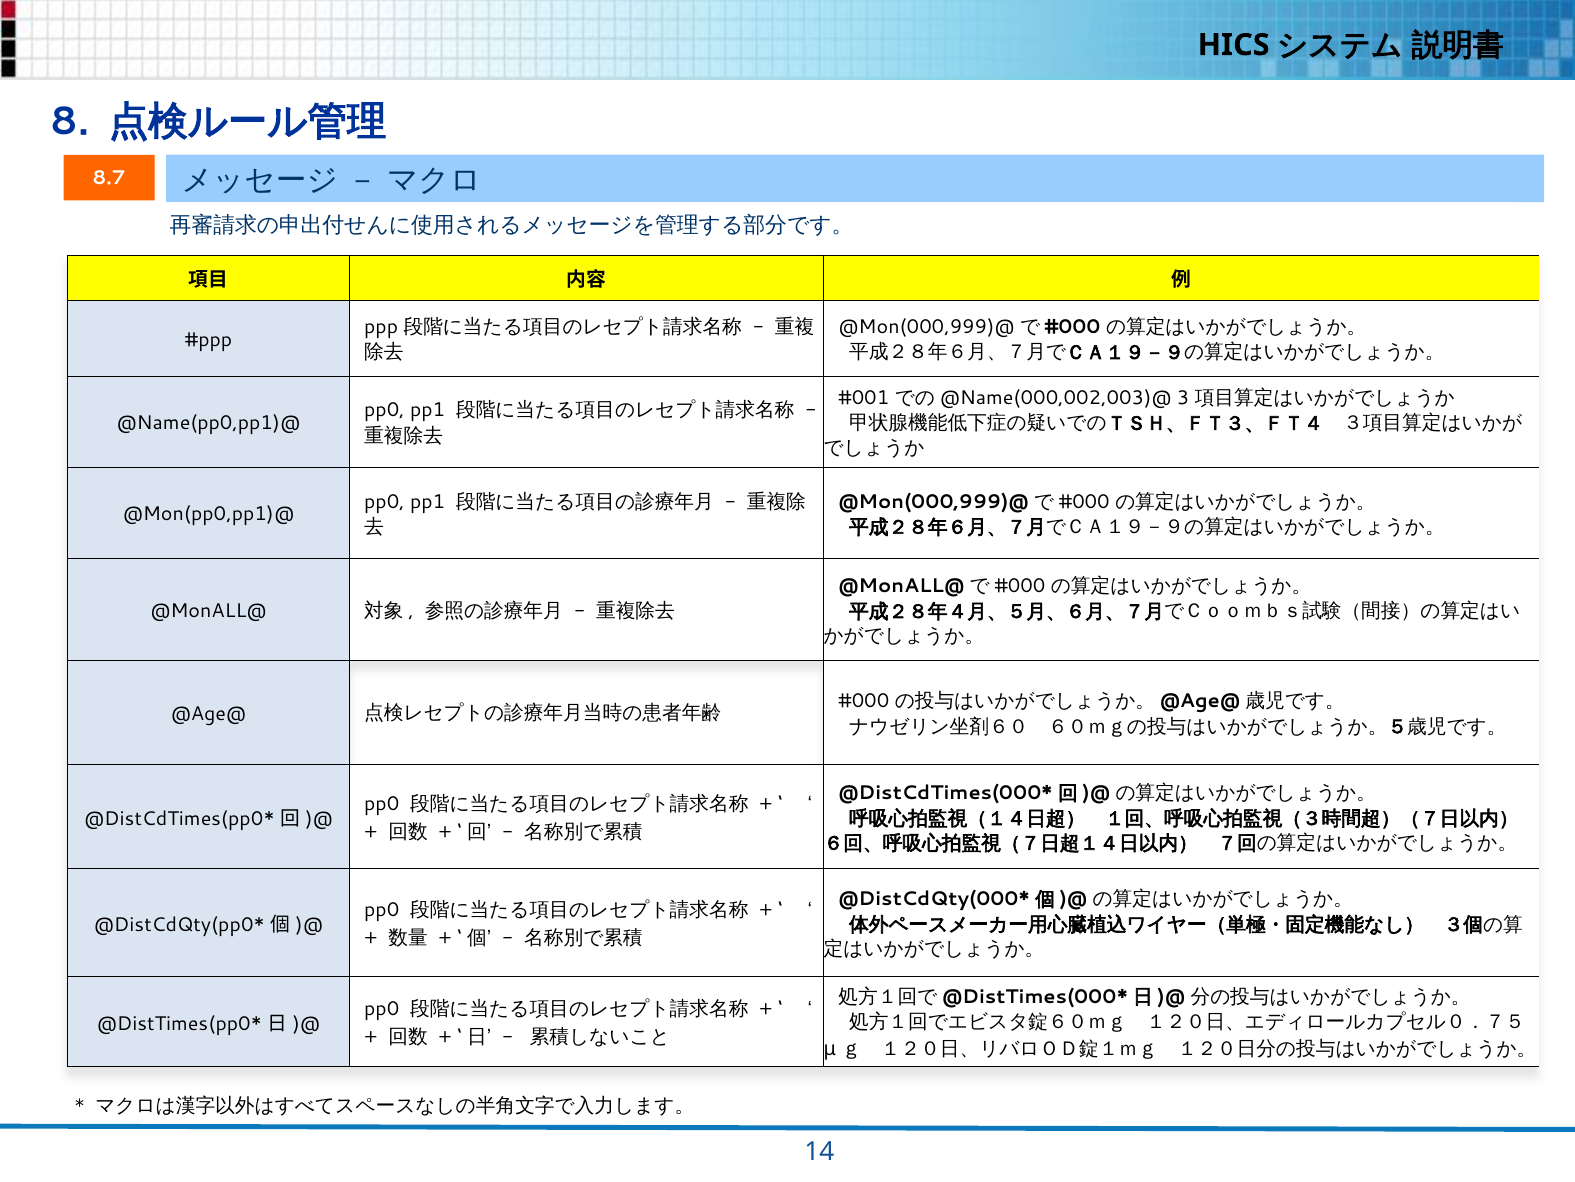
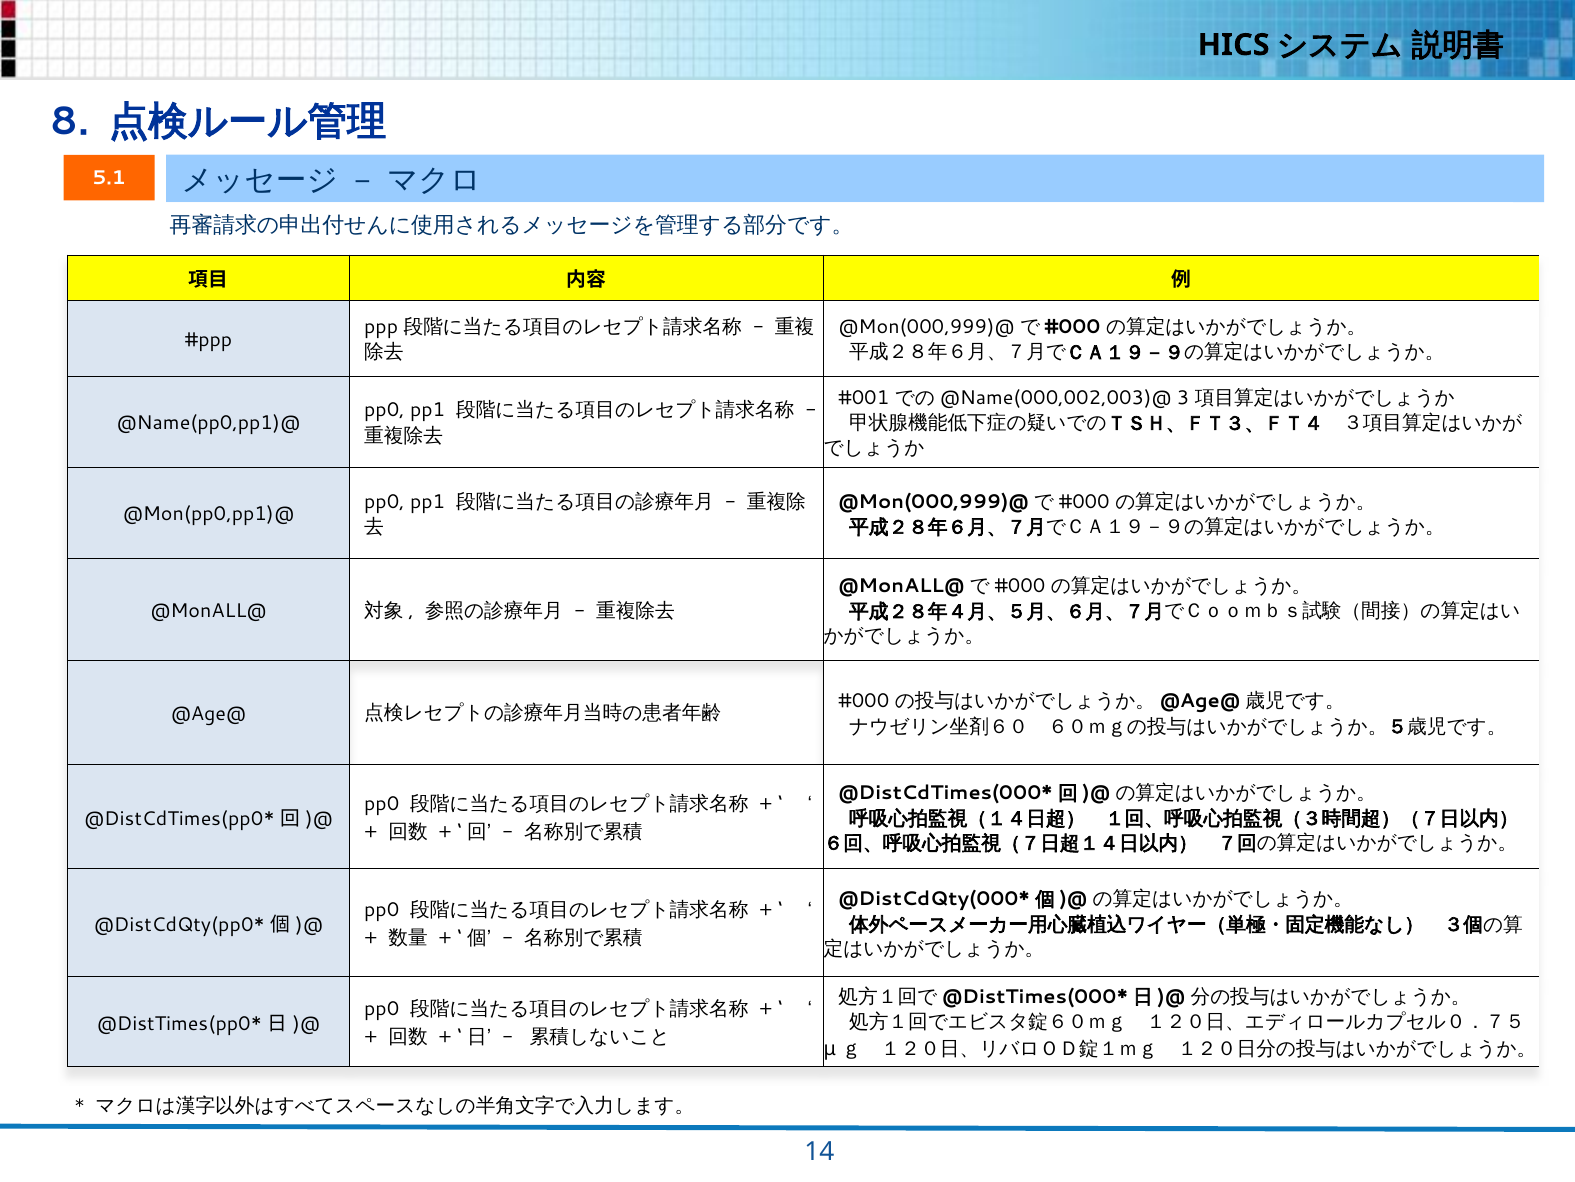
8.7: 8.7 -> 5.1
